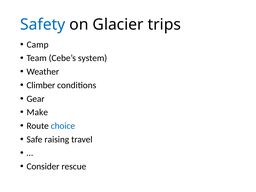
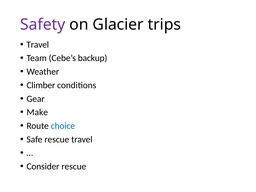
Safety colour: blue -> purple
Camp at (38, 45): Camp -> Travel
system: system -> backup
Safe raising: raising -> rescue
